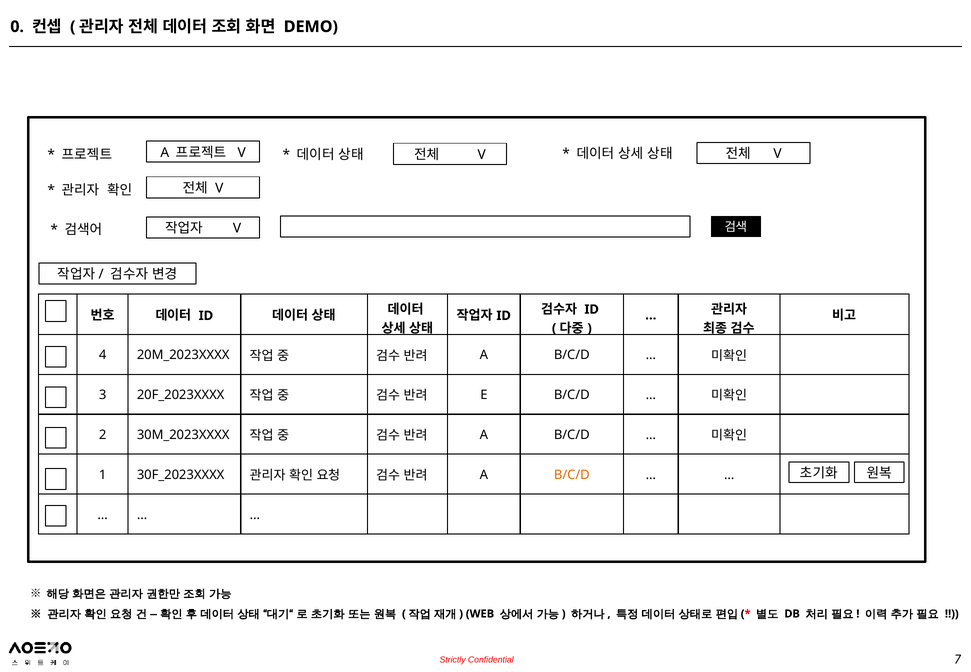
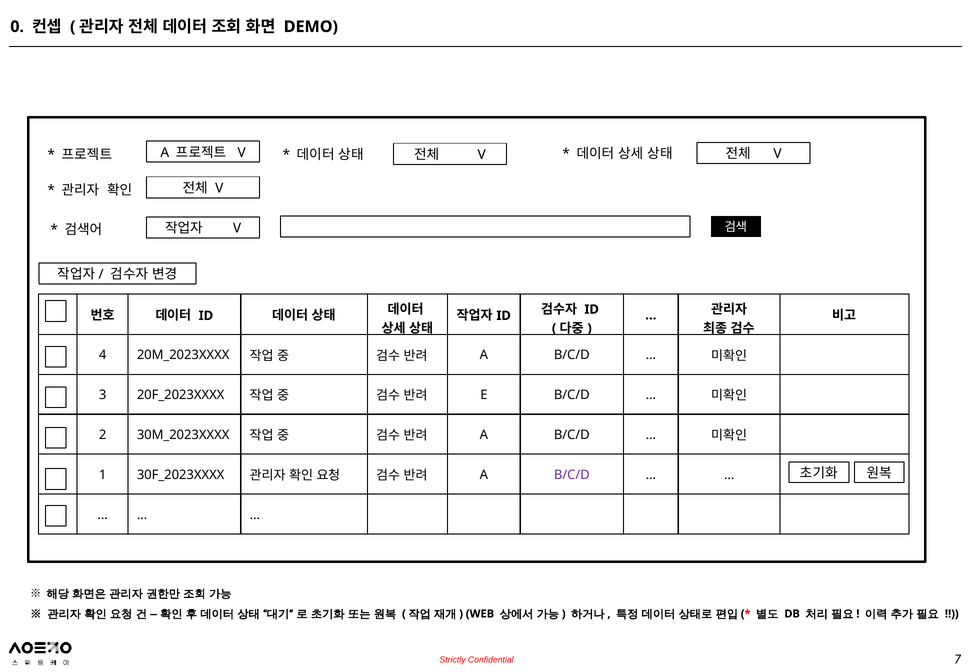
B/C/D at (572, 475) colour: orange -> purple
